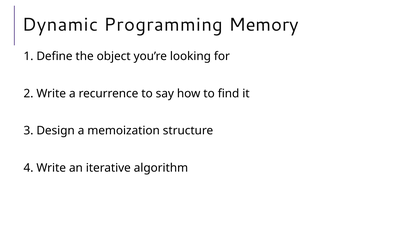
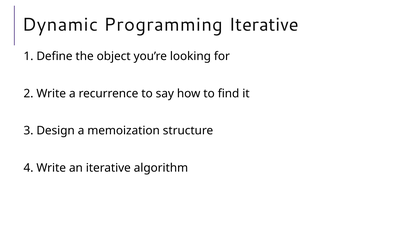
Programming Memory: Memory -> Iterative
